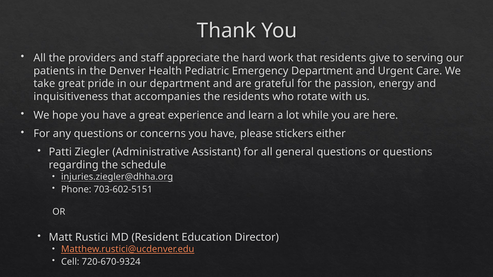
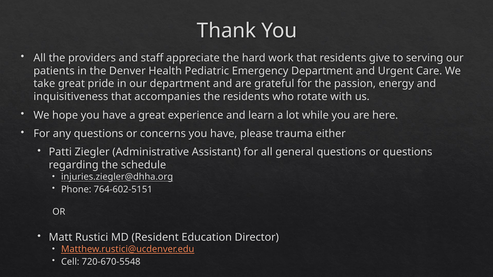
stickers: stickers -> trauma
703-602-5151: 703-602-5151 -> 764-602-5151
720-670-9324: 720-670-9324 -> 720-670-5548
